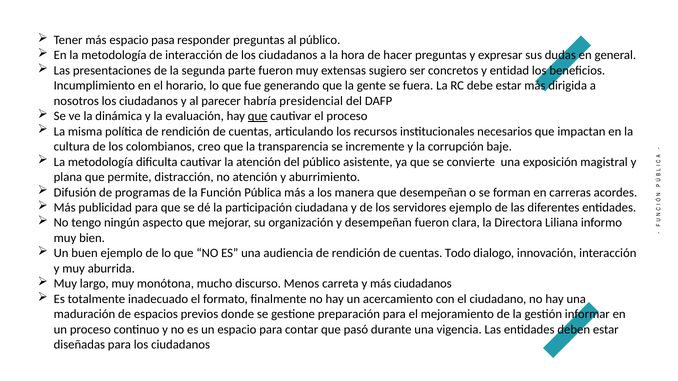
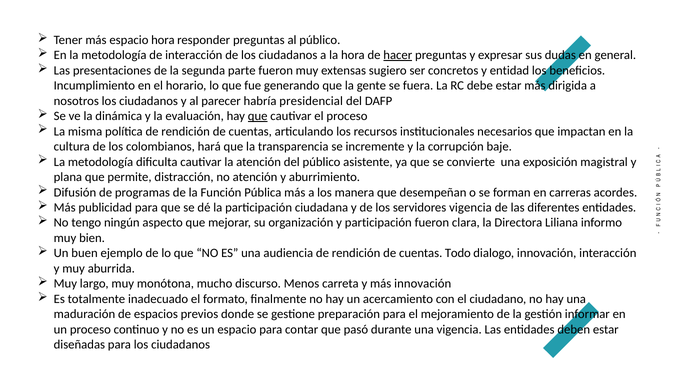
espacio pasa: pasa -> hora
hacer underline: none -> present
creo: creo -> hará
servidores ejemplo: ejemplo -> vigencia
y desempeñan: desempeñan -> participación
más ciudadanos: ciudadanos -> innovación
